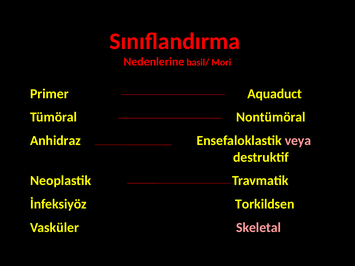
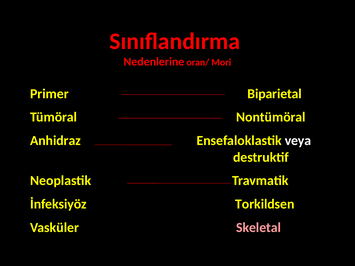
basil/: basil/ -> oran/
Aquaduct: Aquaduct -> Biparietal
veya colour: pink -> white
